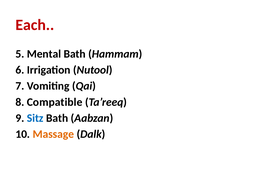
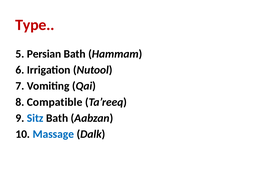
Each: Each -> Type
Mental: Mental -> Persian
Massage colour: orange -> blue
